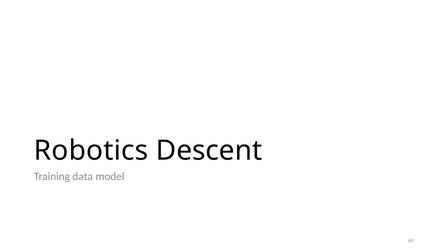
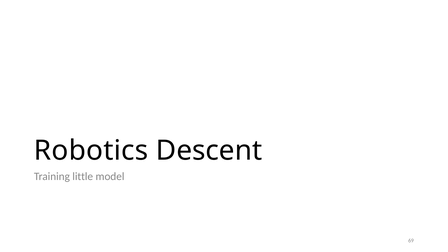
data: data -> little
